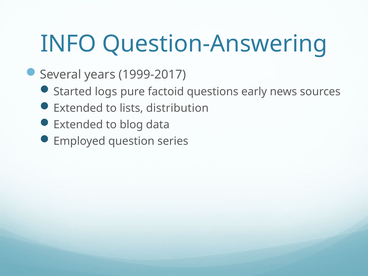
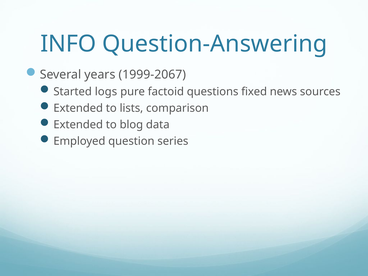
1999-2017: 1999-2017 -> 1999-2067
early: early -> fixed
distribution: distribution -> comparison
